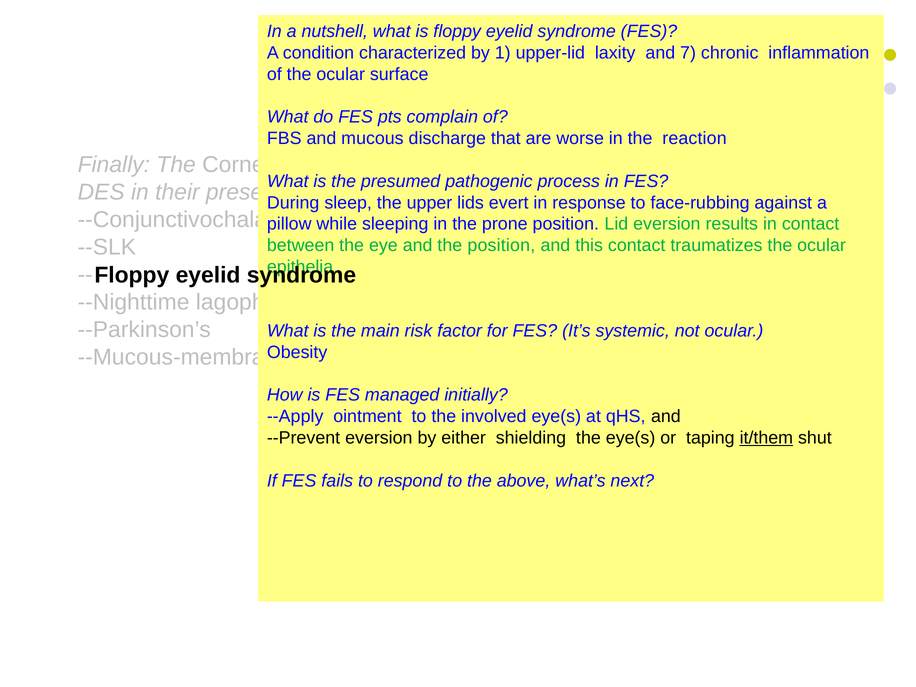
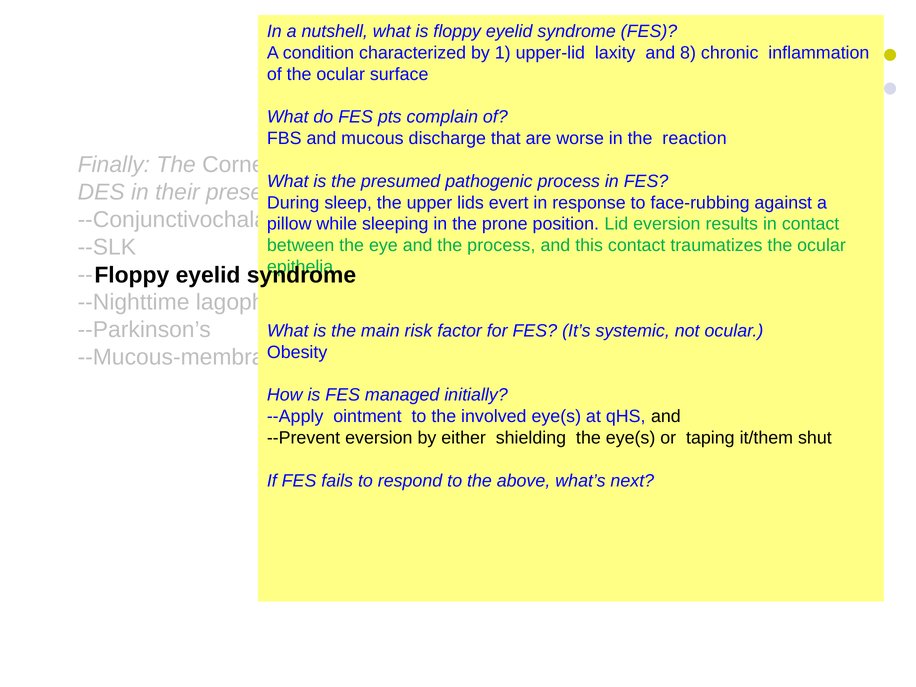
7: 7 -> 8
the position: position -> process
it/them underline: present -> none
